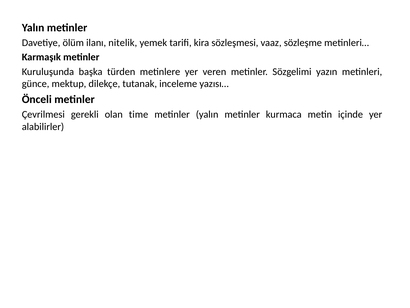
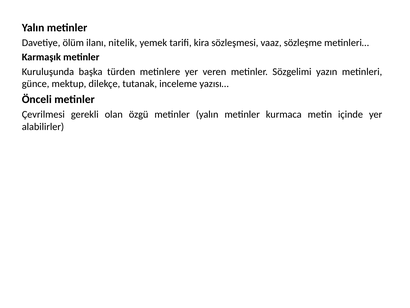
time: time -> özgü
